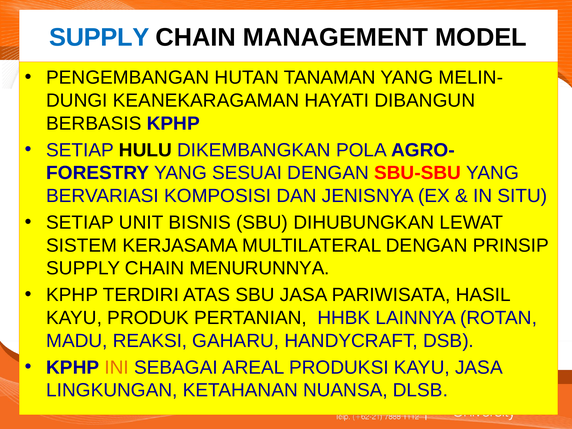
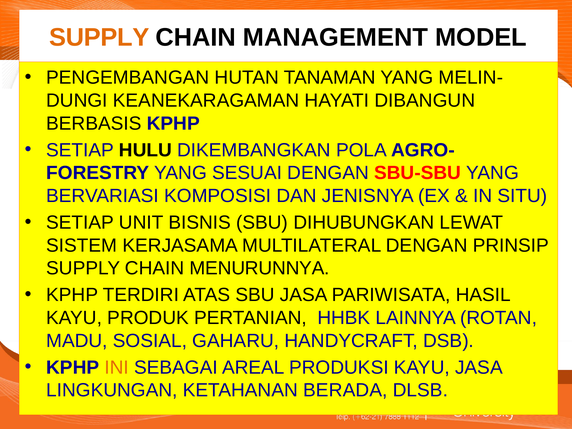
SUPPLY at (99, 38) colour: blue -> orange
REAKSI: REAKSI -> SOSIAL
NUANSA: NUANSA -> BERADA
